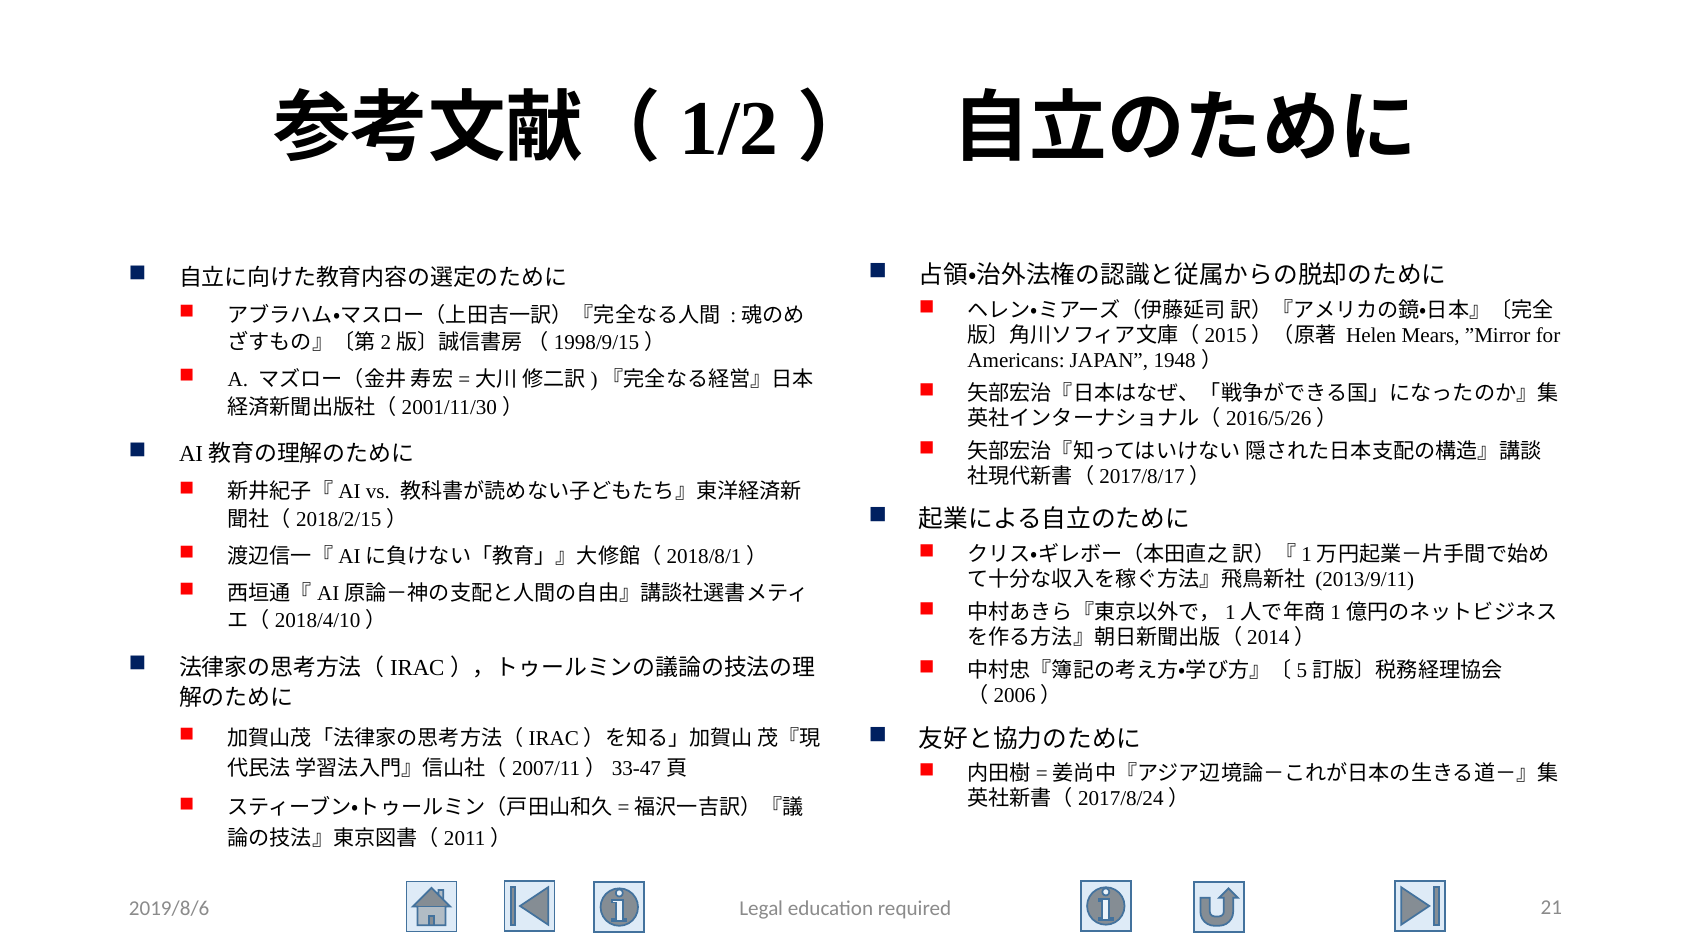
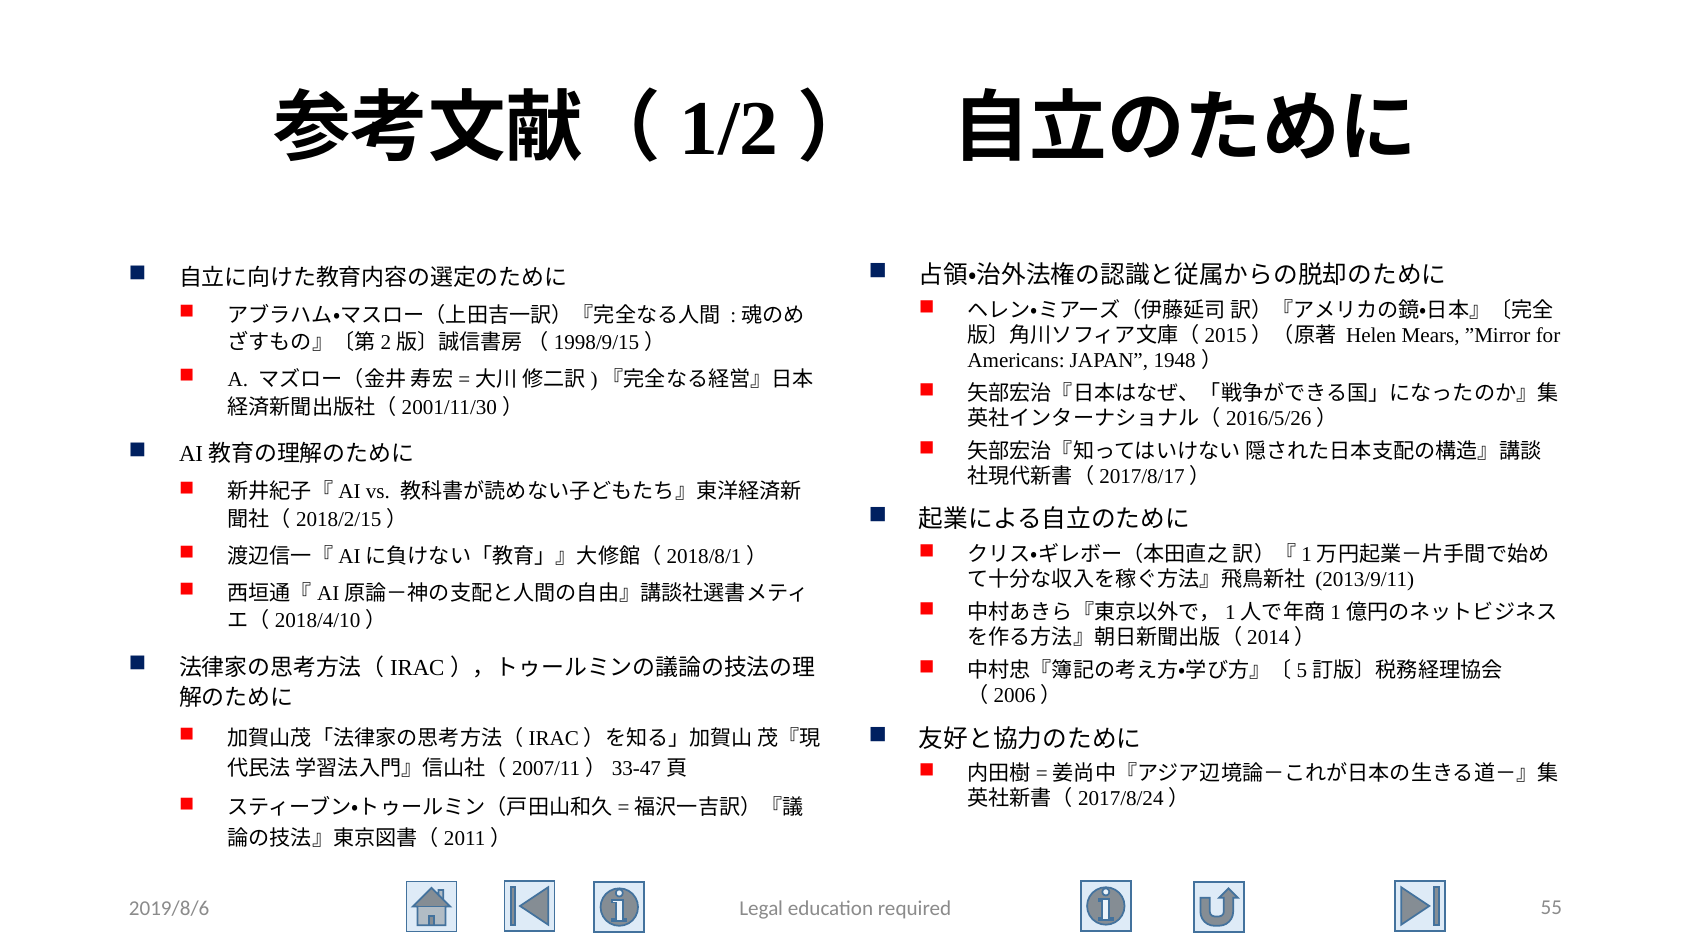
21: 21 -> 55
